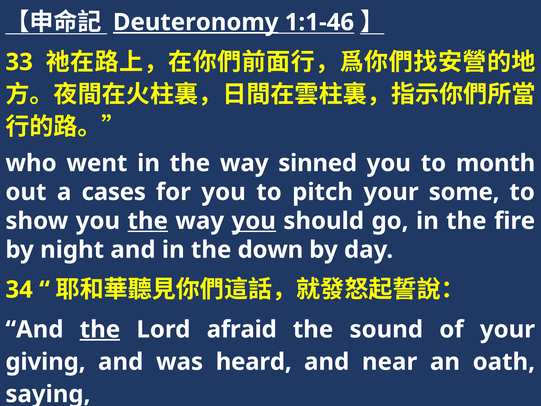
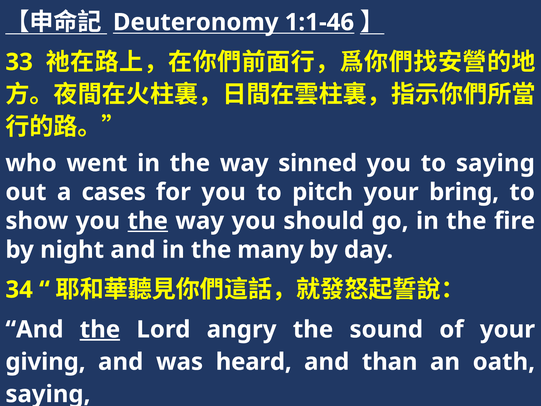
Deuteronomy underline: present -> none
to month: month -> saying
some: some -> bring
you at (254, 221) underline: present -> none
down: down -> many
afraid: afraid -> angry
near: near -> than
